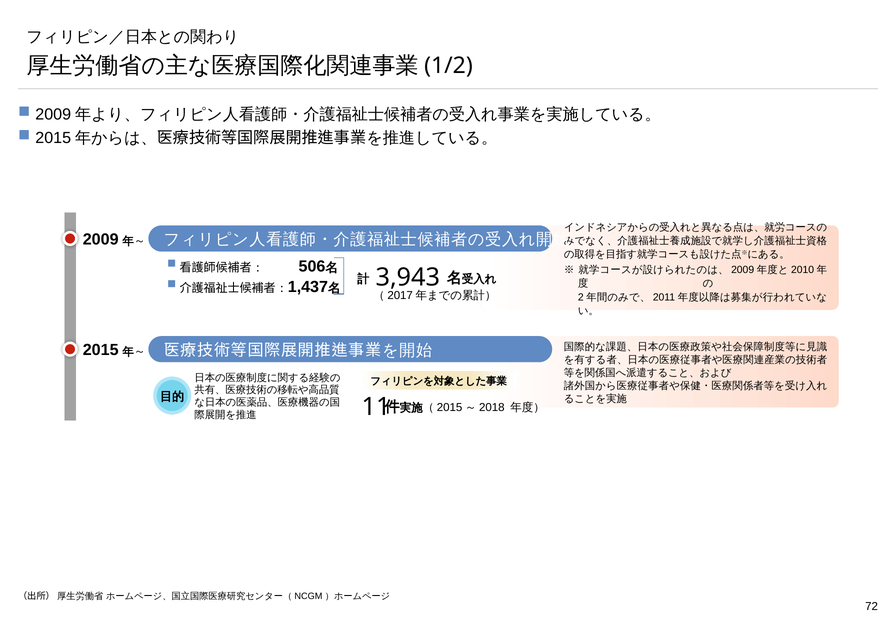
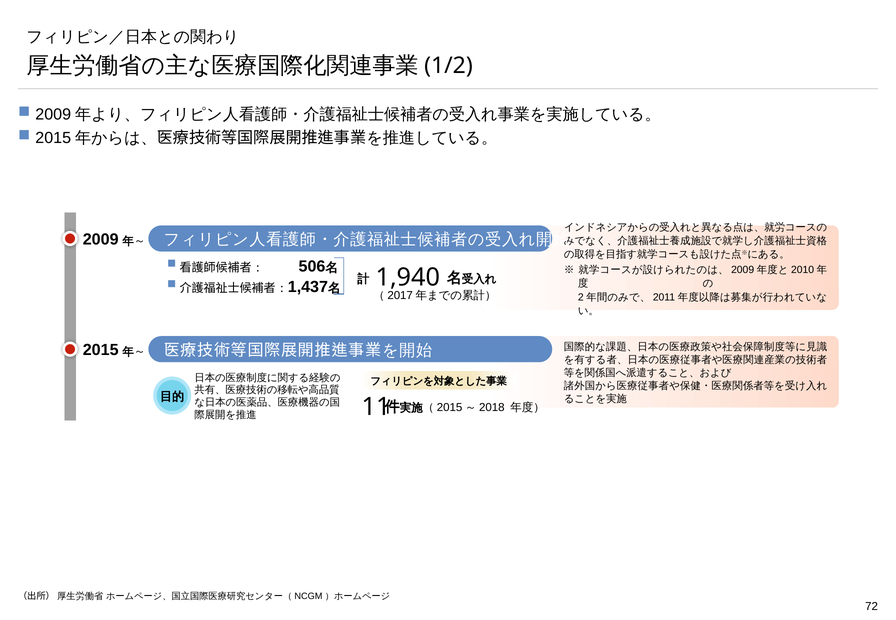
3,943: 3,943 -> 1,940
